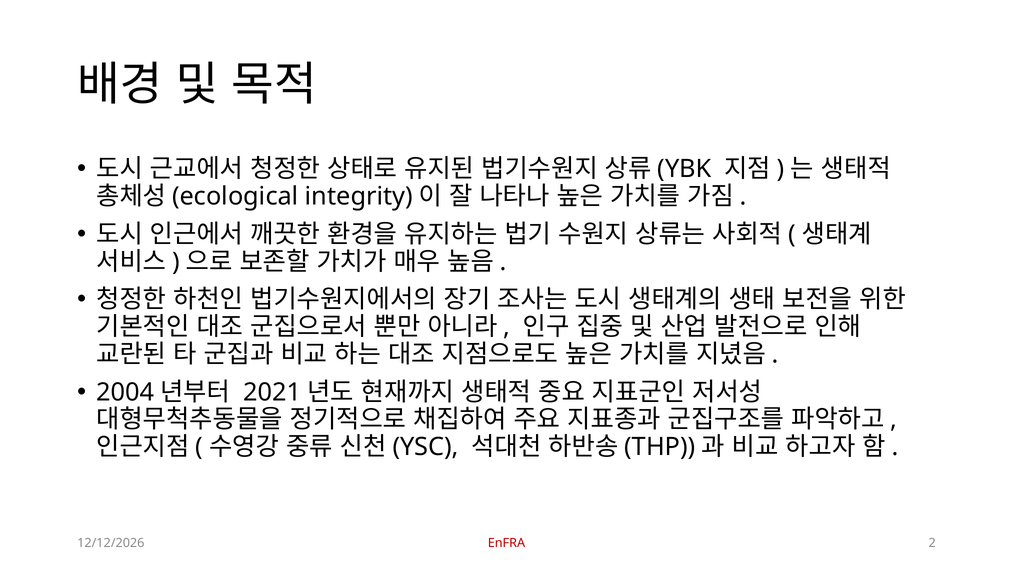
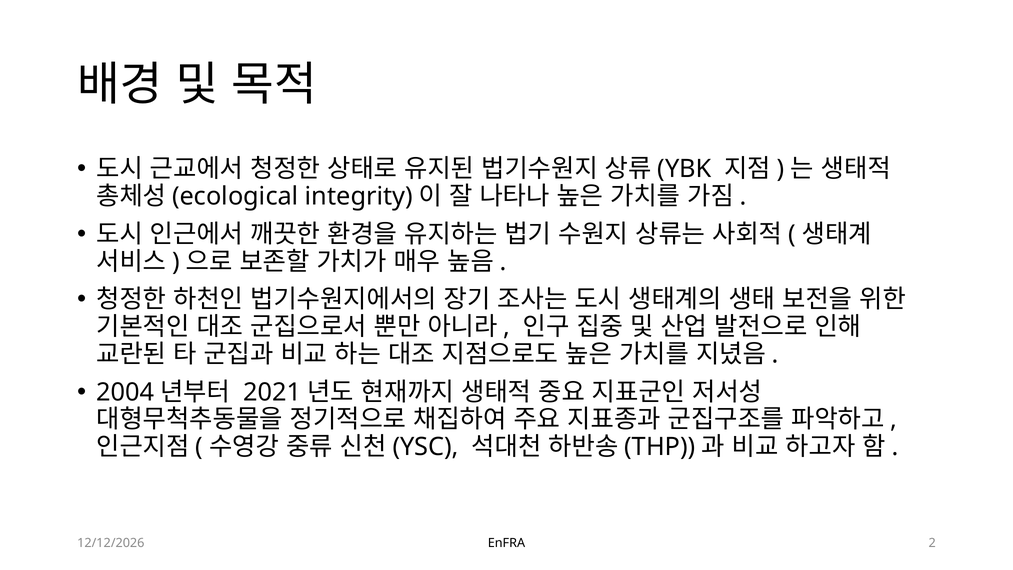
EnFRA colour: red -> black
